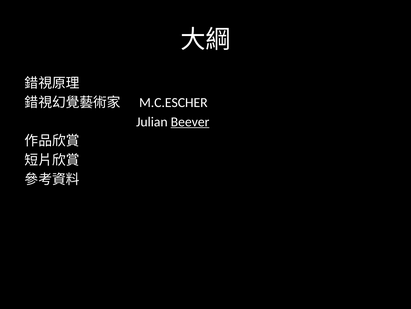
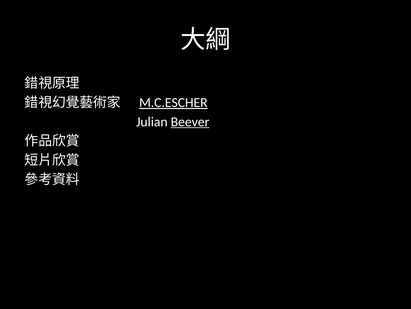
M.C.ESCHER underline: none -> present
